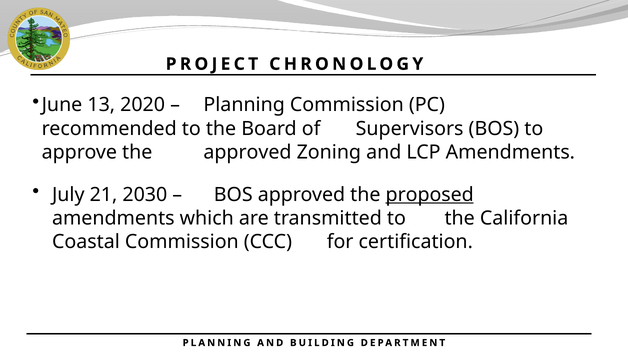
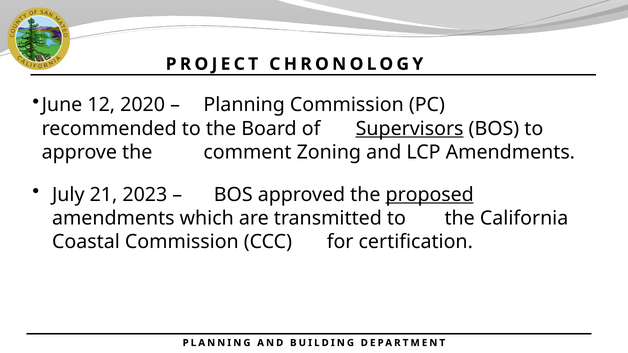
13: 13 -> 12
Supervisors underline: none -> present
the approved: approved -> comment
2030: 2030 -> 2023
